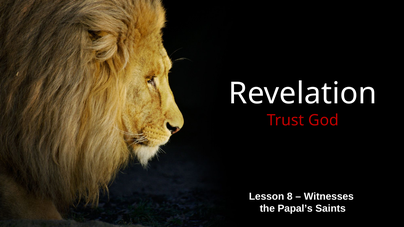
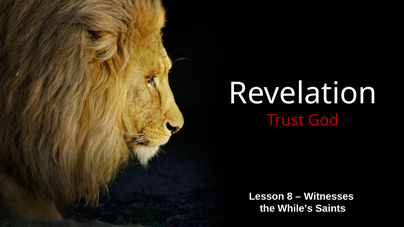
Papal’s: Papal’s -> While’s
